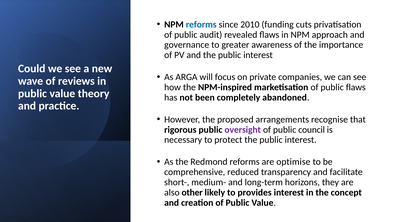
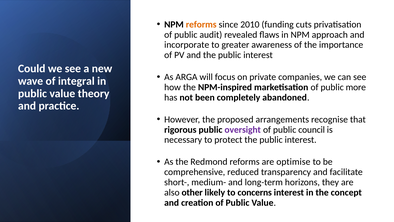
reforms at (201, 24) colour: blue -> orange
governance: governance -> incorporate
reviews: reviews -> integral
public flaws: flaws -> more
provides: provides -> concerns
